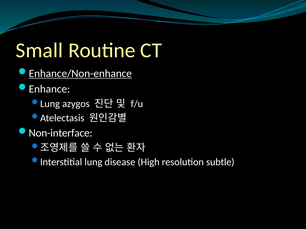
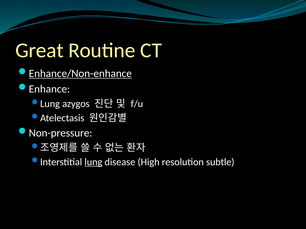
Small: Small -> Great
Non-interface: Non-interface -> Non-pressure
lung underline: none -> present
